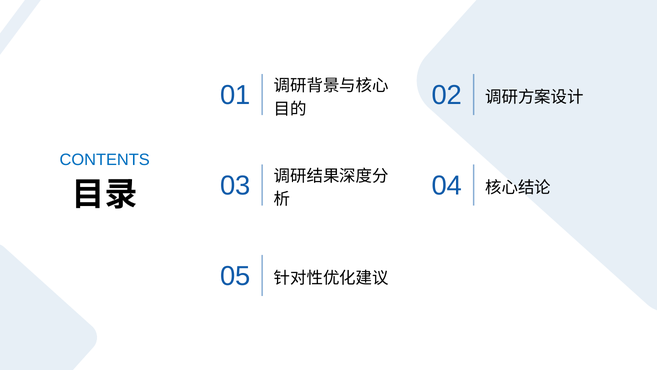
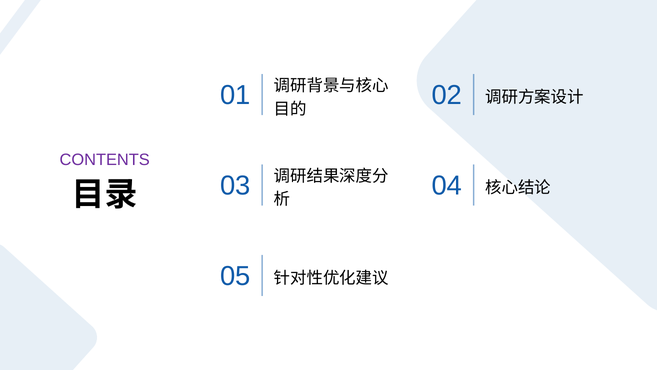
CONTENTS colour: blue -> purple
